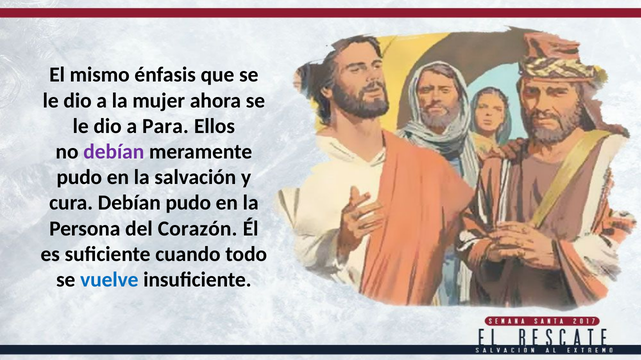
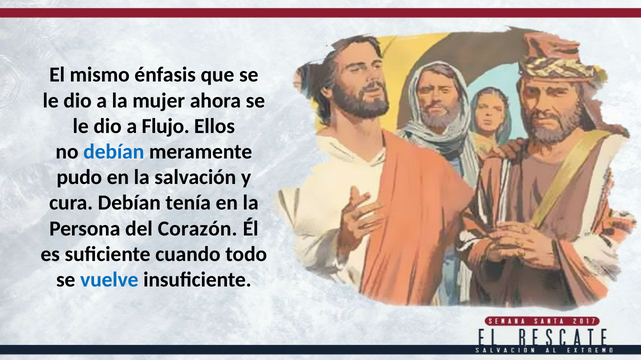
Para: Para -> Flujo
debían at (114, 152) colour: purple -> blue
Debían pudo: pudo -> tenía
